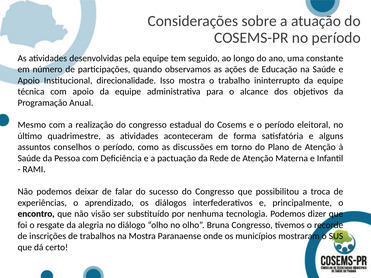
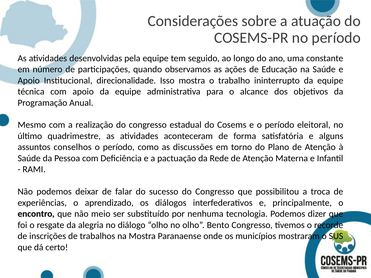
visão: visão -> meio
Bruna: Bruna -> Bento
